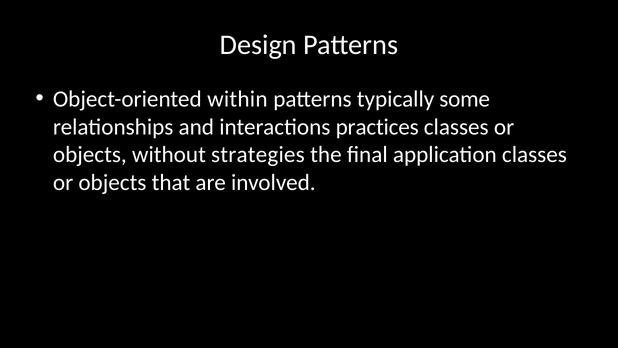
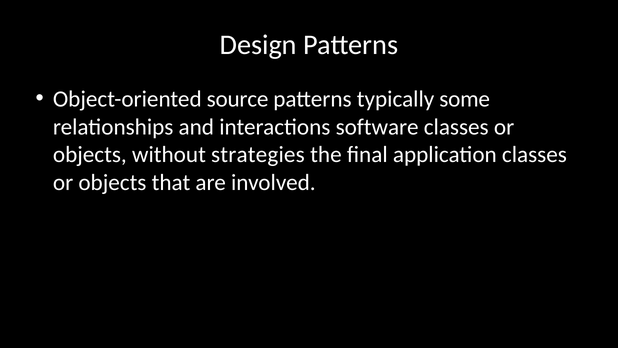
within: within -> source
practices: practices -> software
